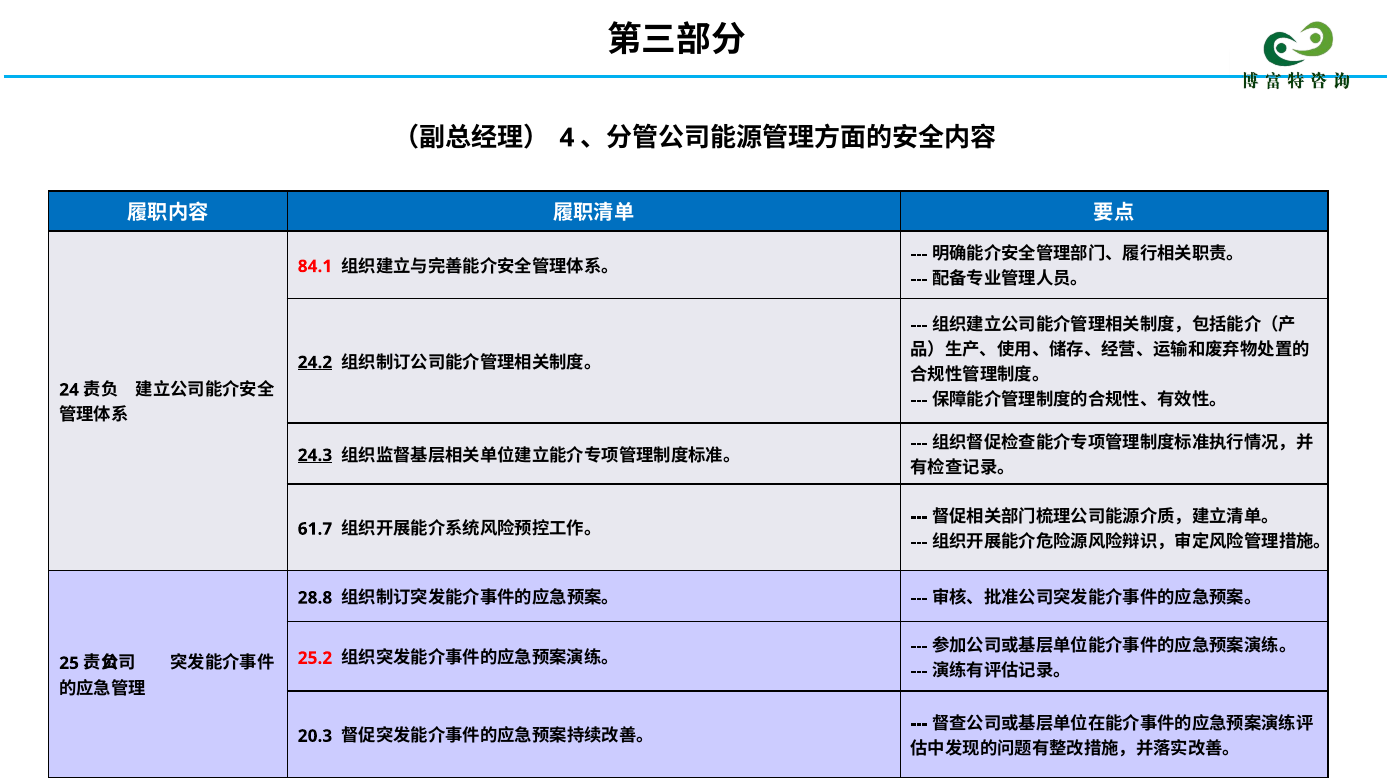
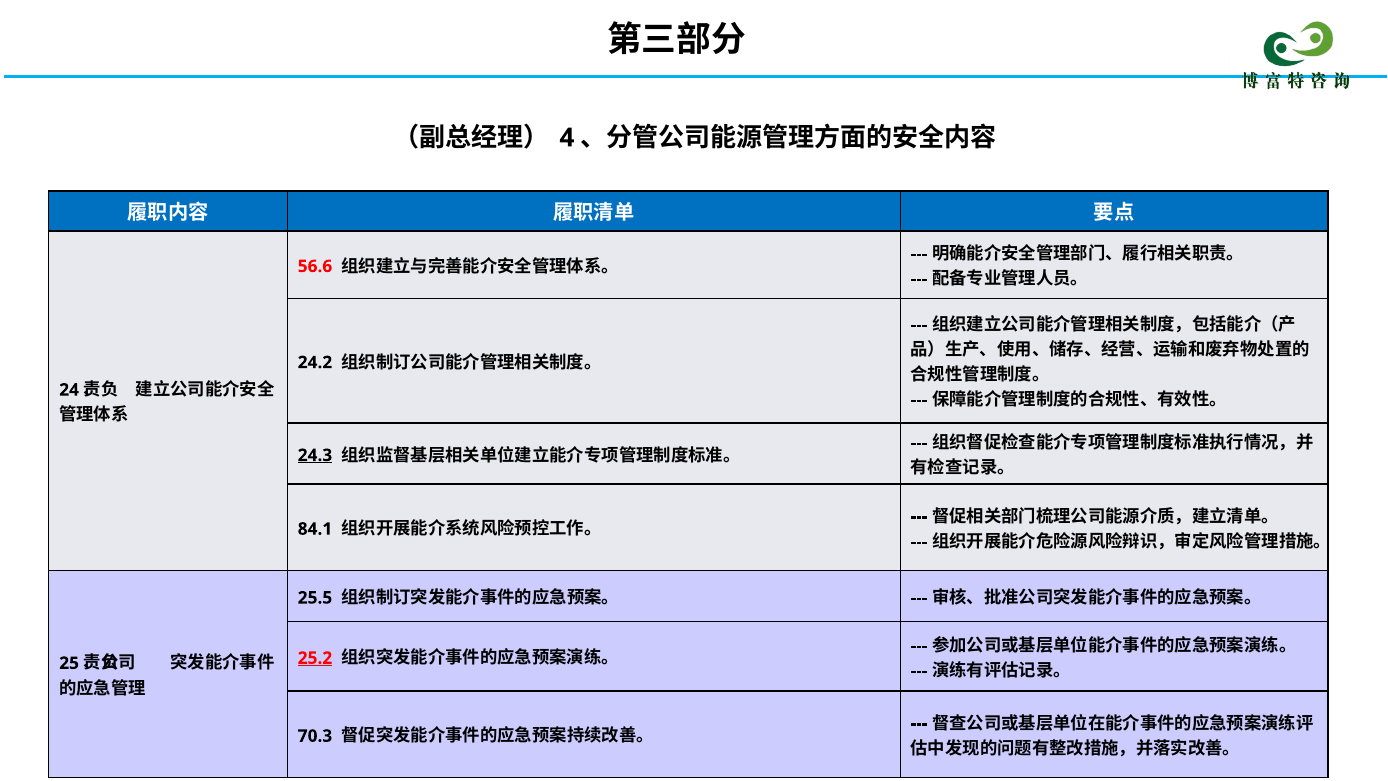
84.1: 84.1 -> 56.6
24.2 underline: present -> none
61.7: 61.7 -> 84.1
28.8: 28.8 -> 25.5
25.2 underline: none -> present
20.3: 20.3 -> 70.3
